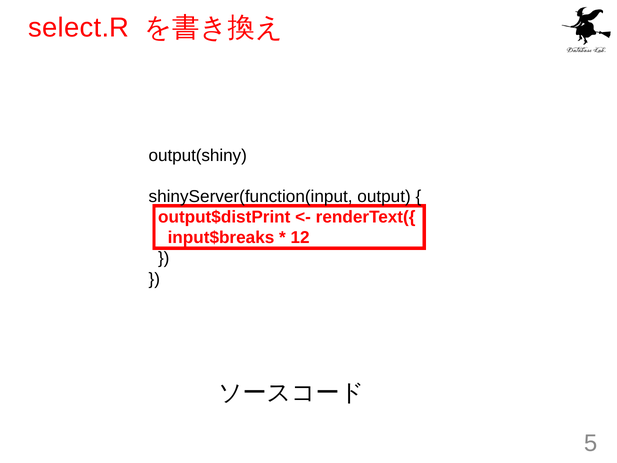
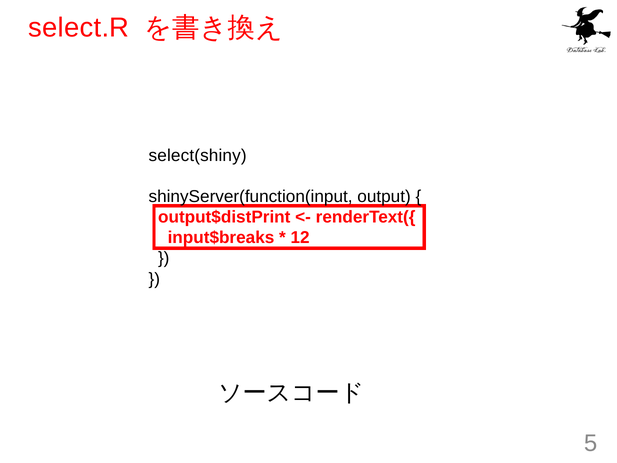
output(shiny: output(shiny -> select(shiny
